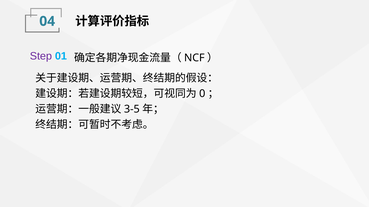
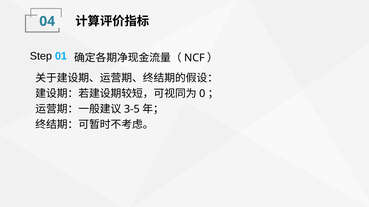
Step colour: purple -> black
